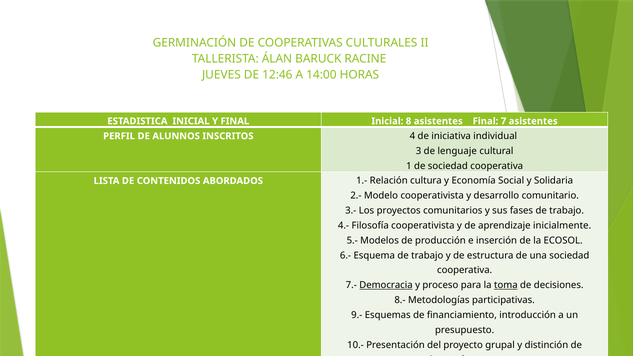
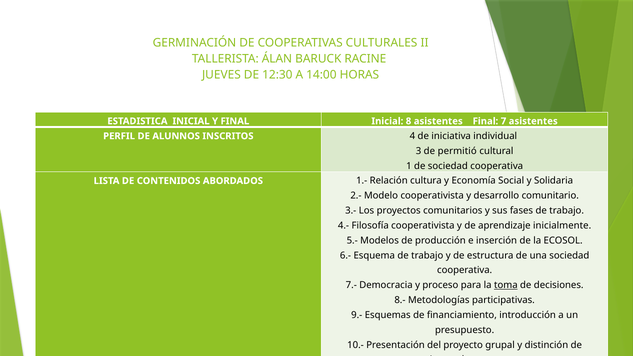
12:46: 12:46 -> 12:30
lenguaje: lenguaje -> permitió
Democracia underline: present -> none
